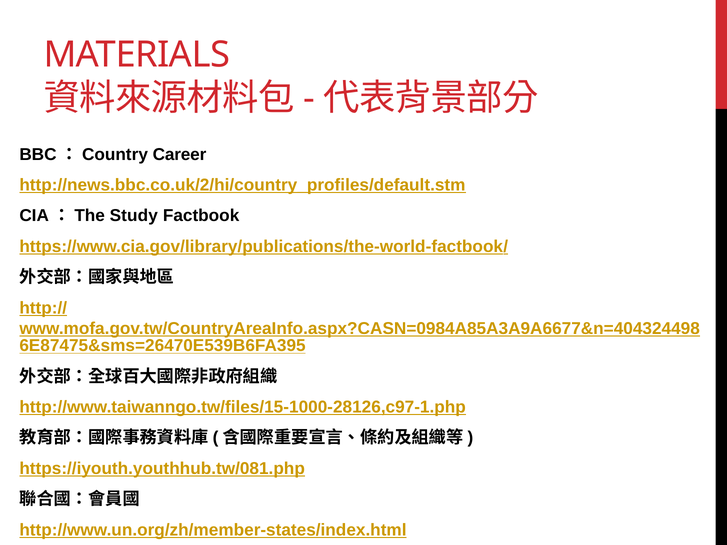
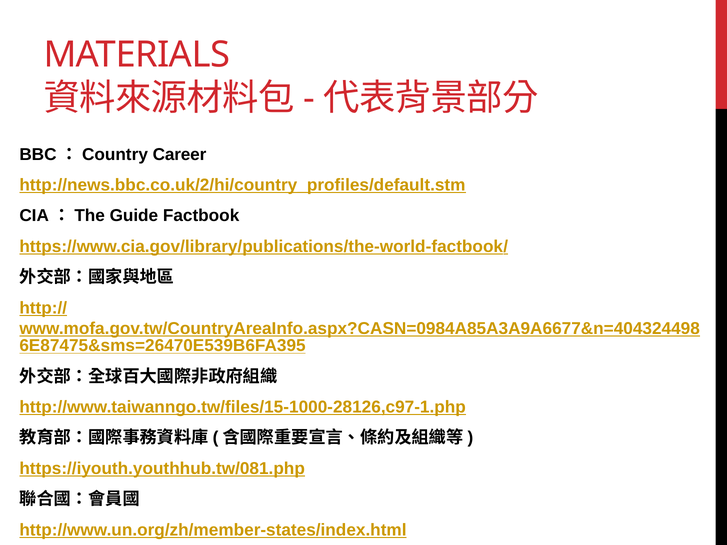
Study: Study -> Guide
